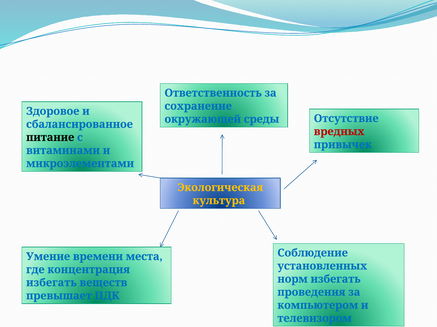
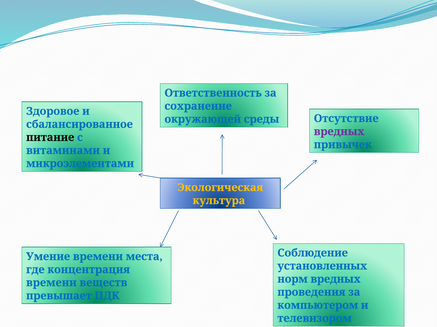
вредных at (339, 132) colour: red -> purple
норм избегать: избегать -> вредных
избегать at (51, 283): избегать -> времени
